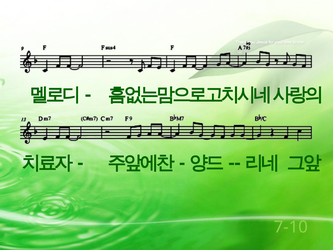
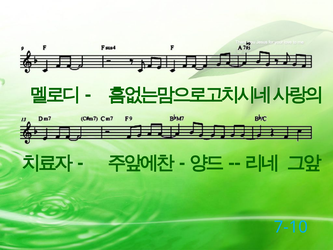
7-10 colour: light green -> light blue
